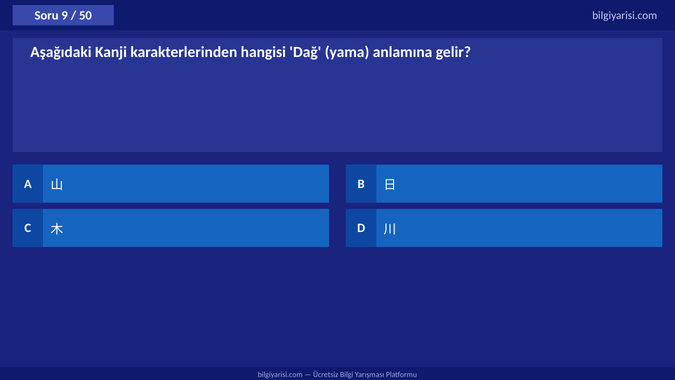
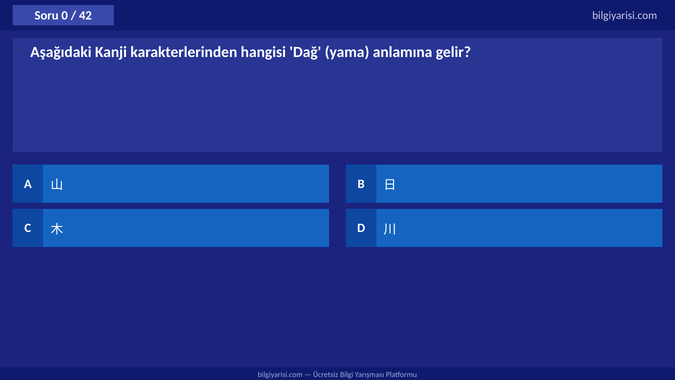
9: 9 -> 0
50: 50 -> 42
